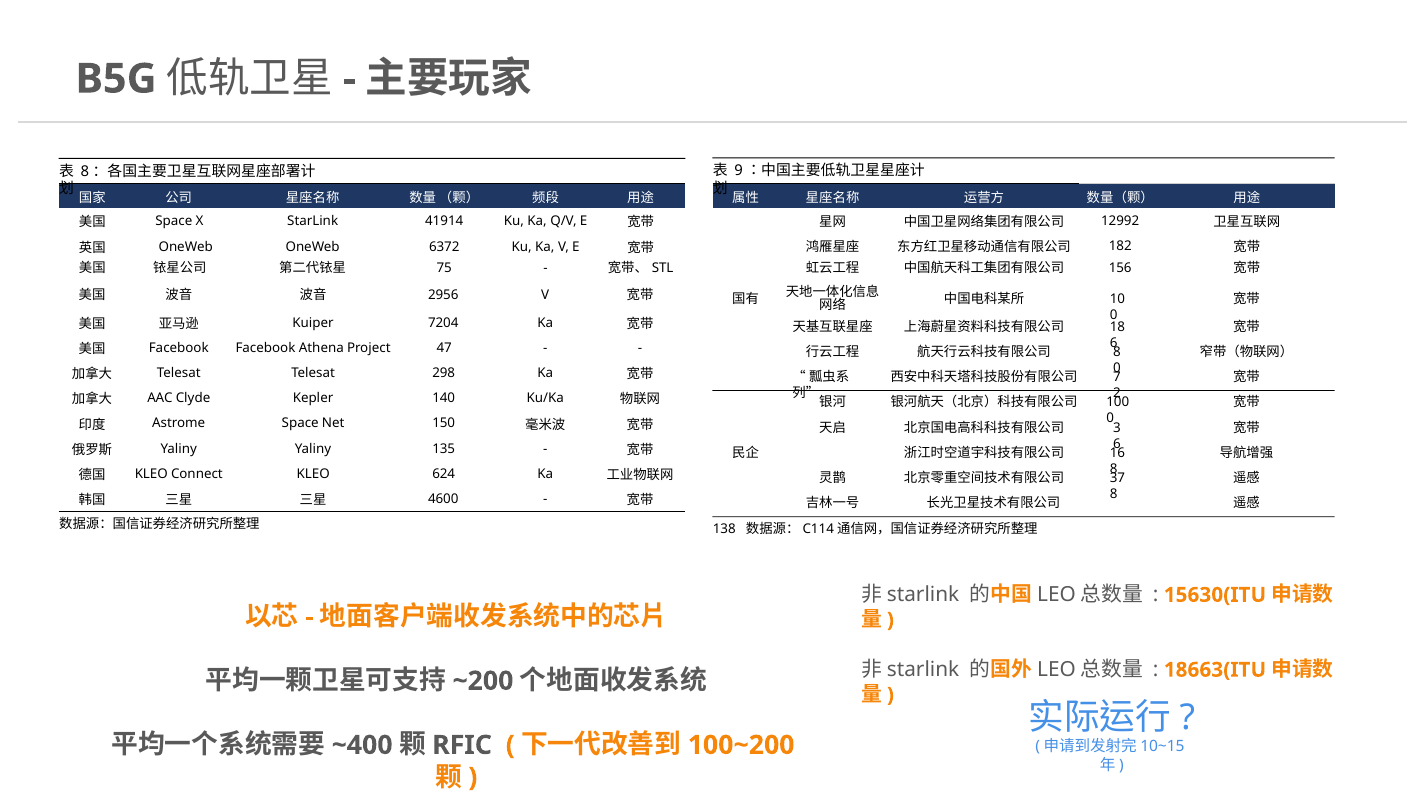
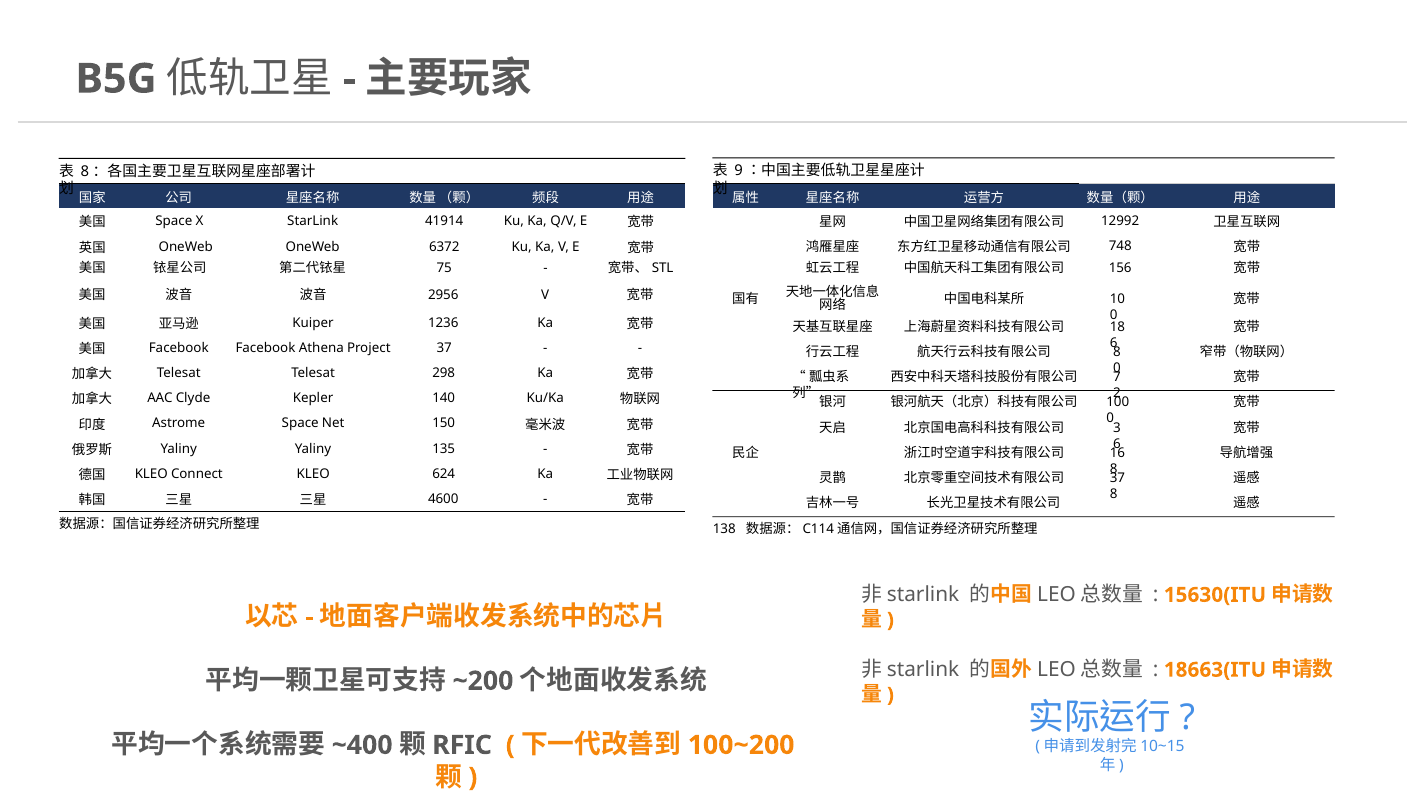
182: 182 -> 748
7204: 7204 -> 1236
Project 47: 47 -> 37
